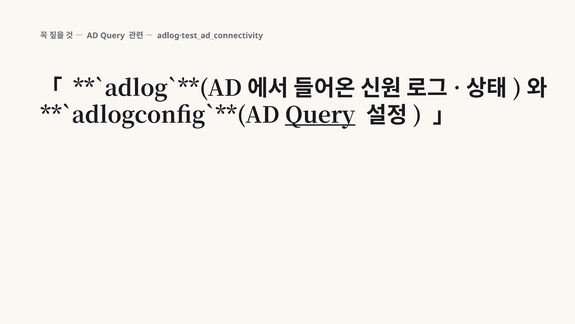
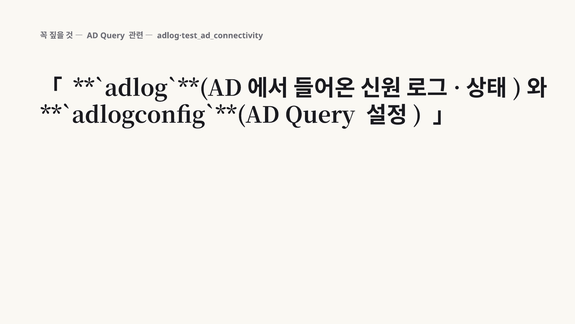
Query at (320, 115) underline: present -> none
